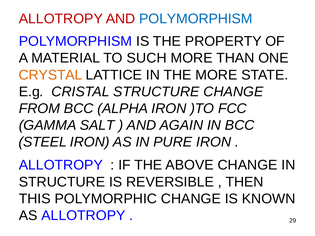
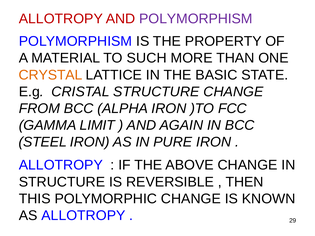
POLYMORPHISM at (196, 19) colour: blue -> purple
THE MORE: MORE -> BASIC
SALT: SALT -> LIMIT
